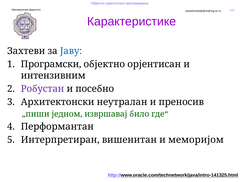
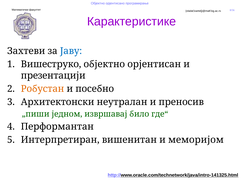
Програмски: Програмски -> Вишеструко
интензивним: интензивним -> презентацији
Робустан colour: purple -> orange
